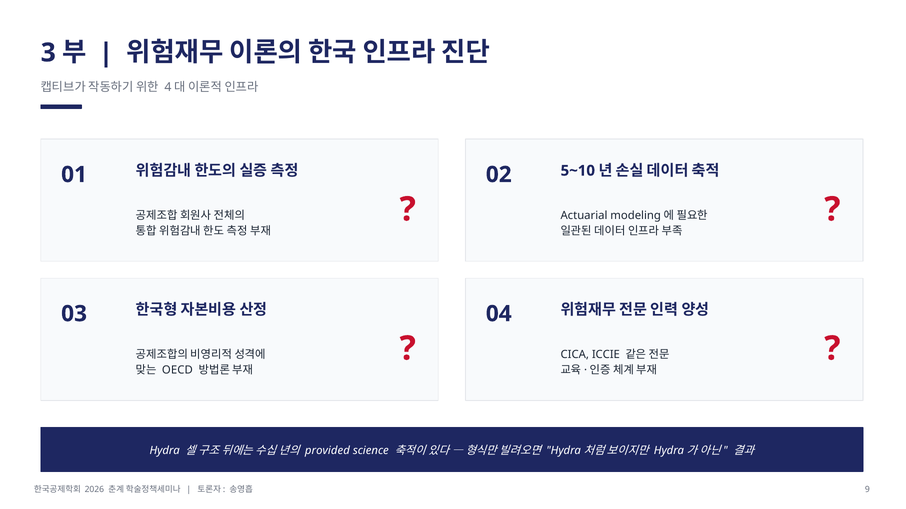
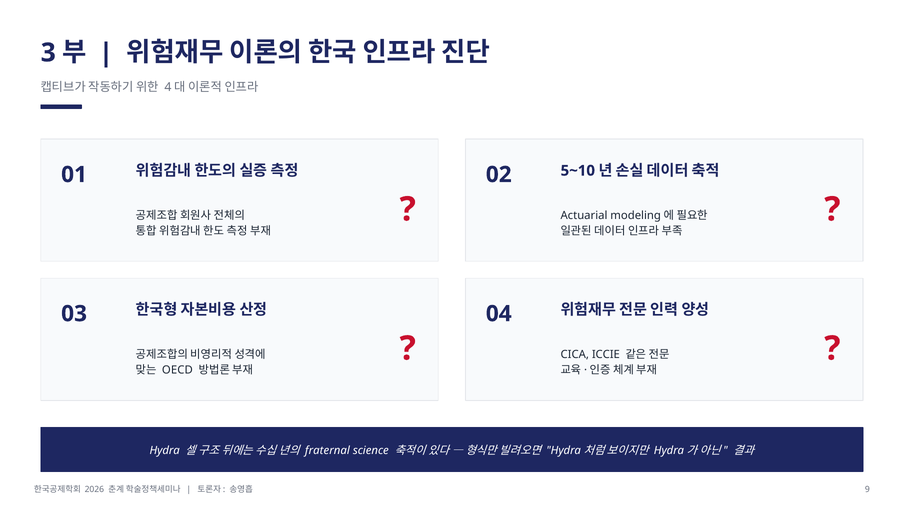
provided: provided -> fraternal
